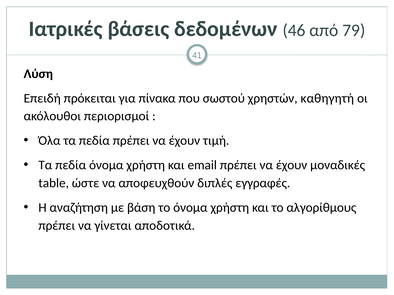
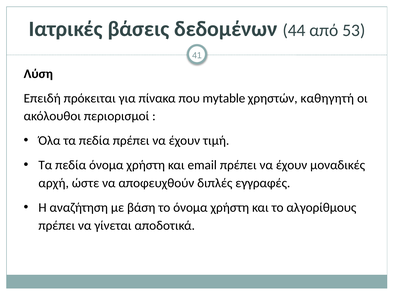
46: 46 -> 44
79: 79 -> 53
σωστού: σωστού -> mytable
table: table -> αρχή
